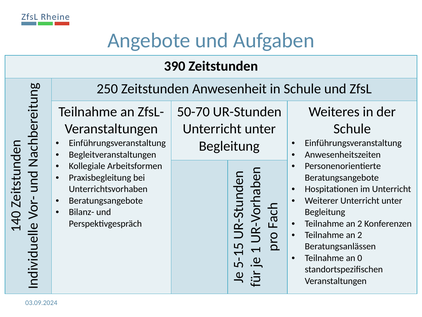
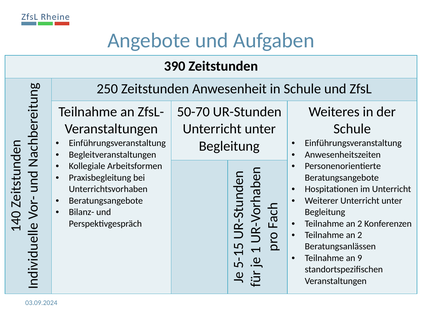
an 0: 0 -> 9
